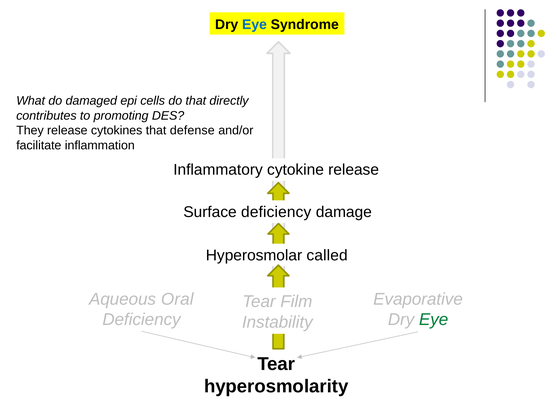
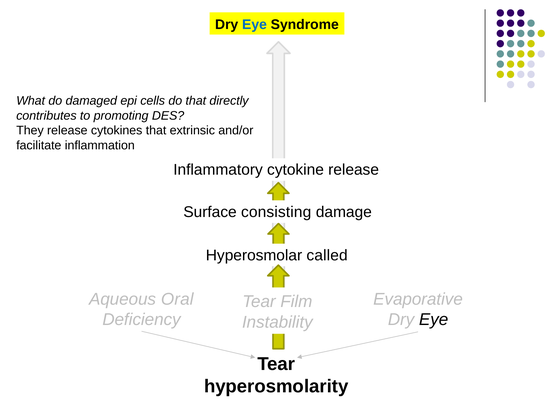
defense: defense -> extrinsic
Surface deficiency: deficiency -> consisting
Eye at (434, 319) colour: green -> black
